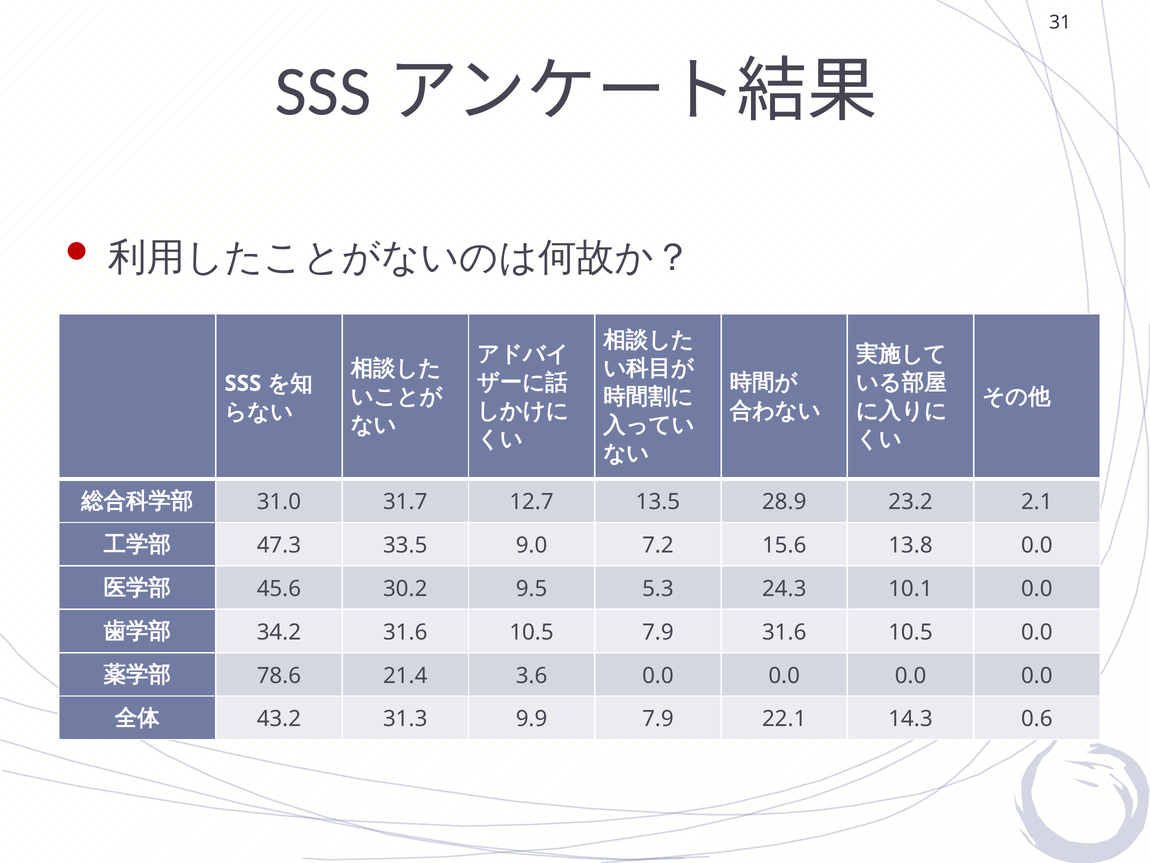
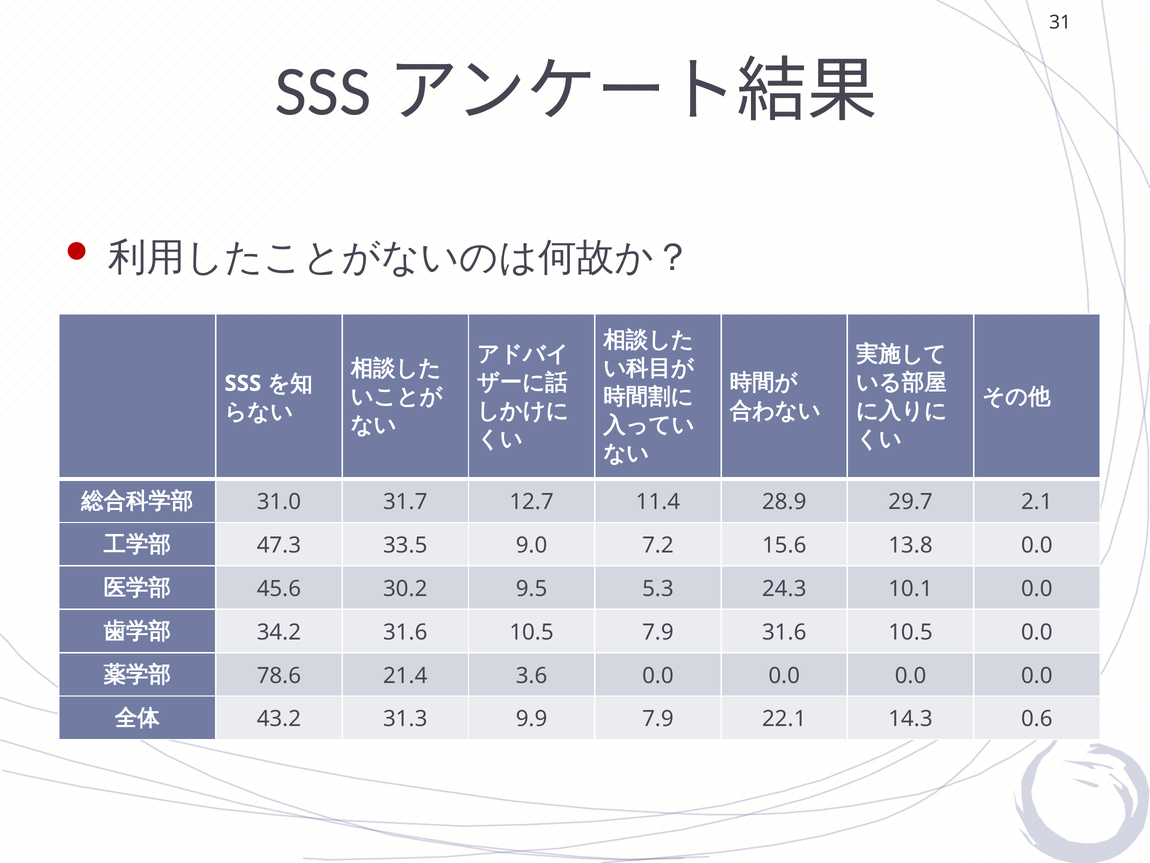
13.5: 13.5 -> 11.4
23.2: 23.2 -> 29.7
